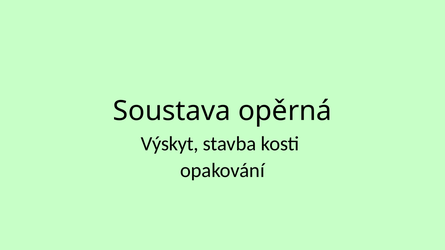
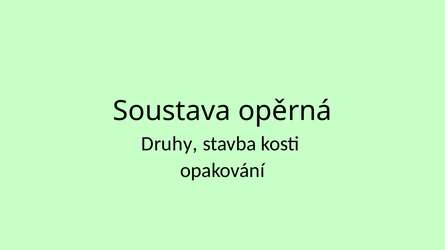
Výskyt: Výskyt -> Druhy
